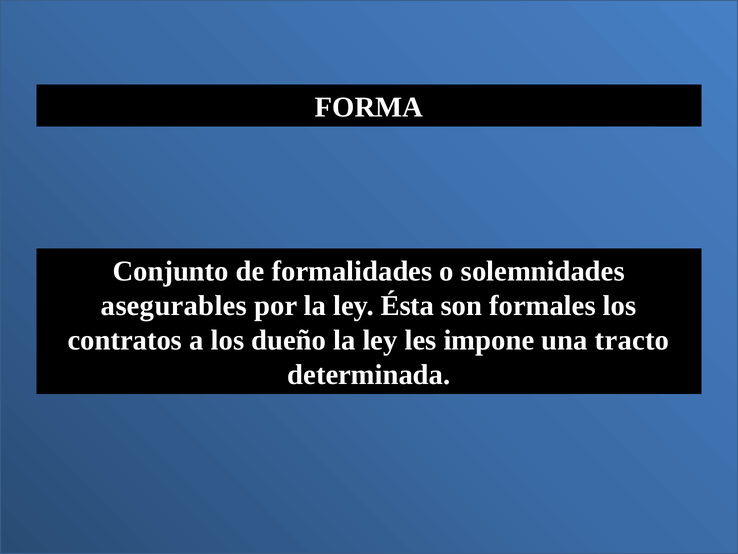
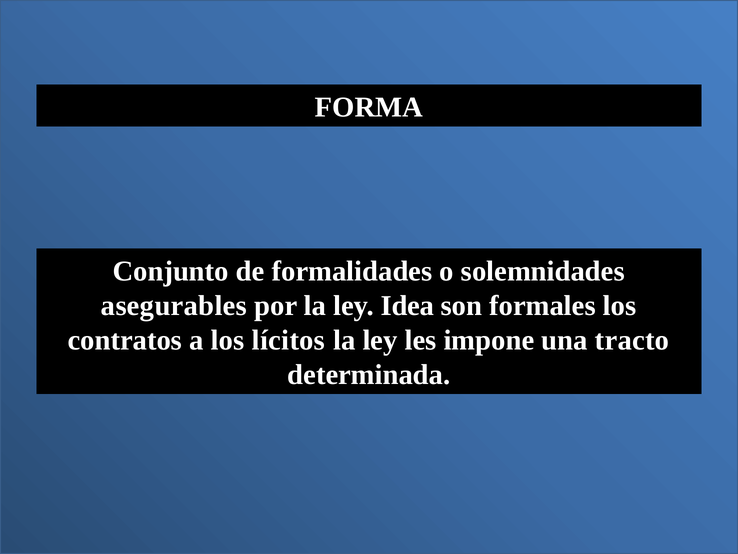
Ésta: Ésta -> Idea
dueño: dueño -> lícitos
